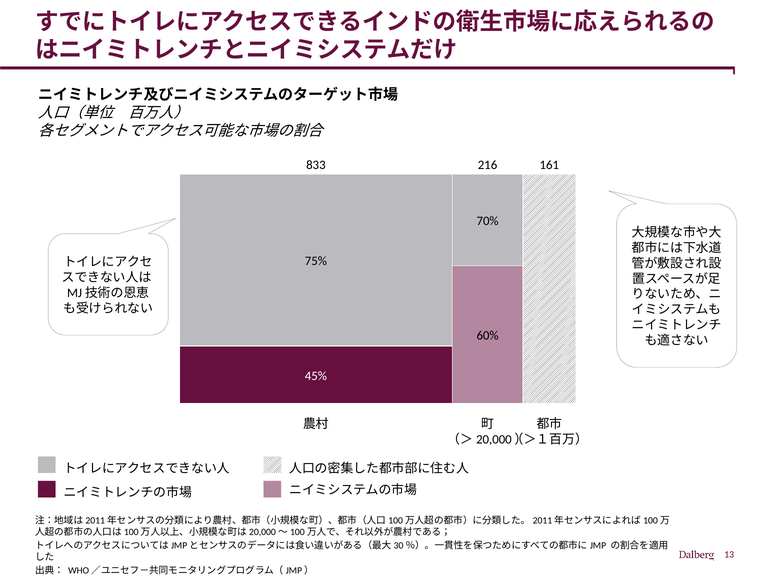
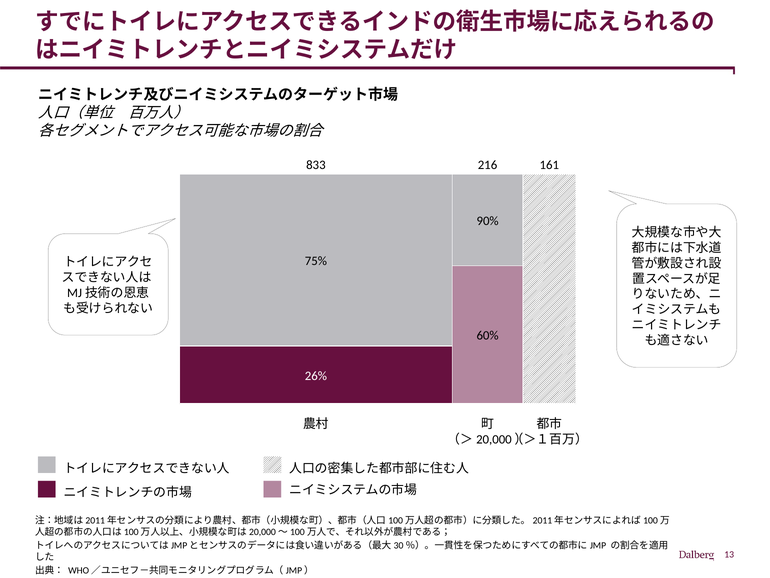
70%: 70% -> 90%
45%: 45% -> 26%
